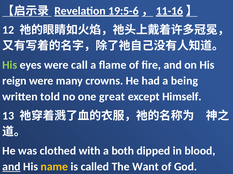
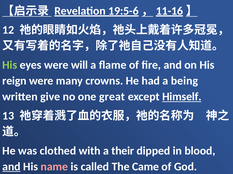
call: call -> will
told: told -> give
Himself underline: none -> present
both: both -> their
name colour: yellow -> pink
Want: Want -> Came
